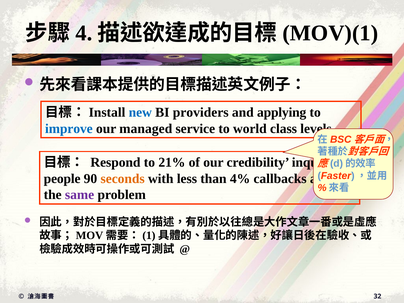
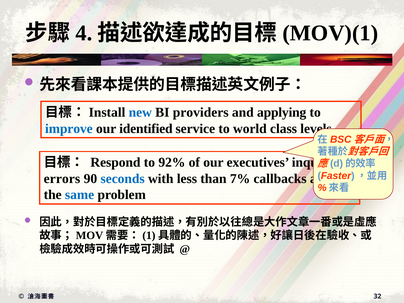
managed: managed -> identified
21%: 21% -> 92%
credibility: credibility -> executives
people: people -> errors
seconds colour: orange -> blue
4%: 4% -> 7%
same colour: purple -> blue
